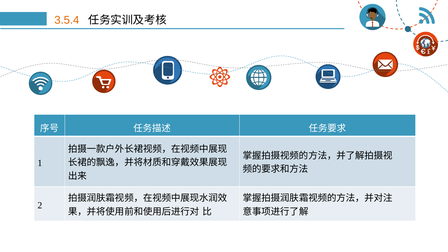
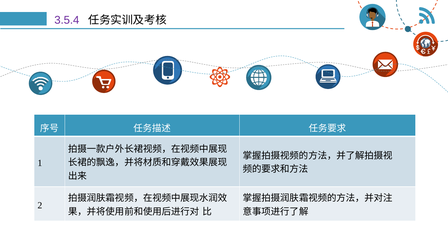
3.5.4 colour: orange -> purple
